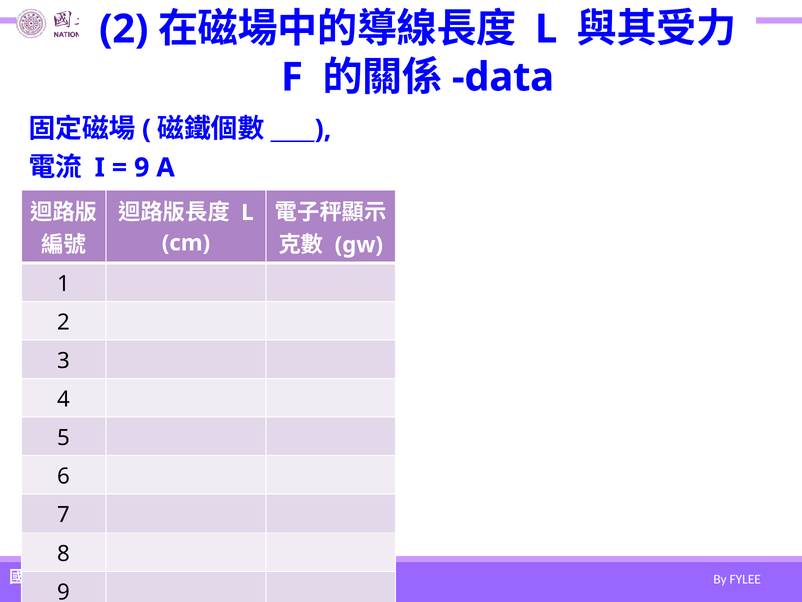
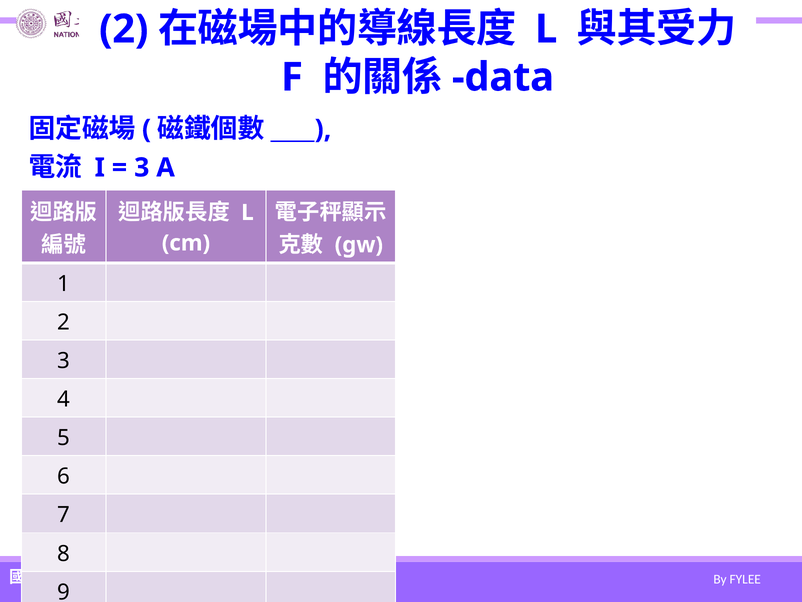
9 at (142, 168): 9 -> 3
